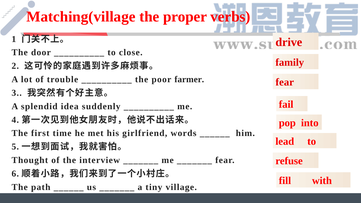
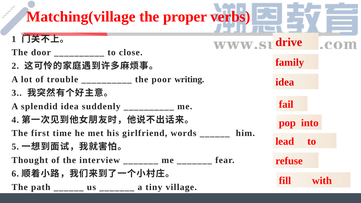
farmer: farmer -> writing
fear at (285, 82): fear -> idea
